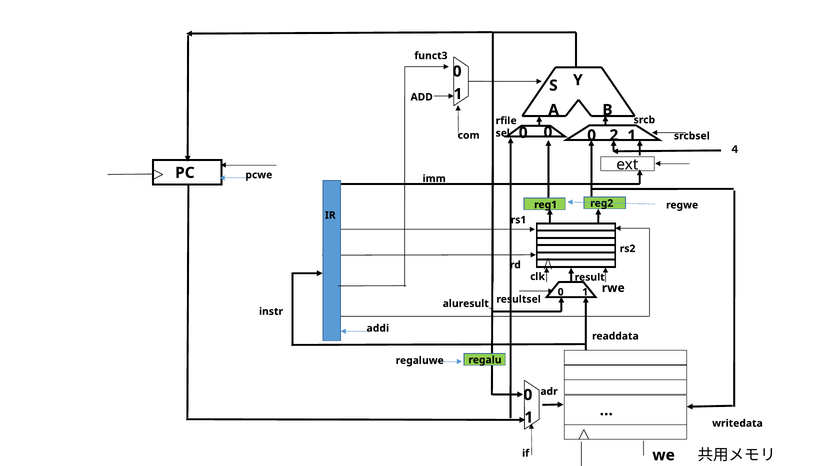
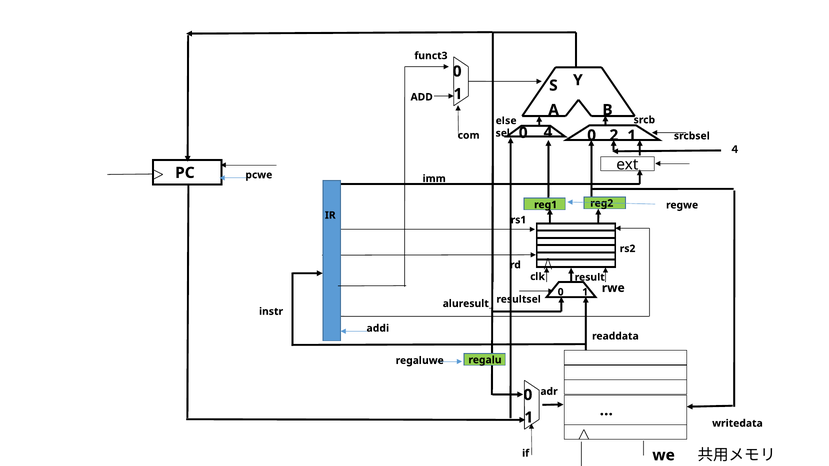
rfile: rfile -> else
0 0: 0 -> 4
